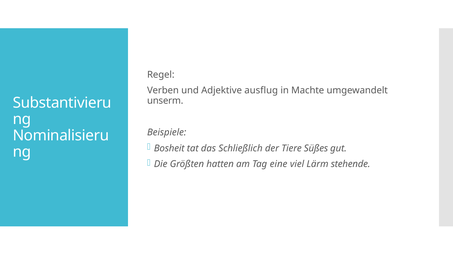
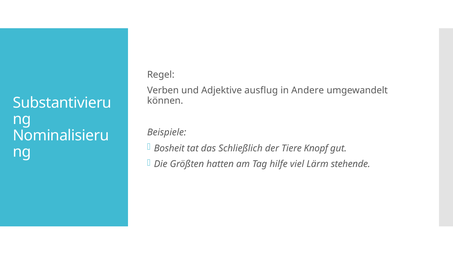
Machte: Machte -> Andere
unserm: unserm -> können
Süßes: Süßes -> Knopf
eine: eine -> hilfe
